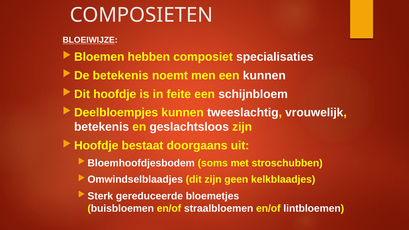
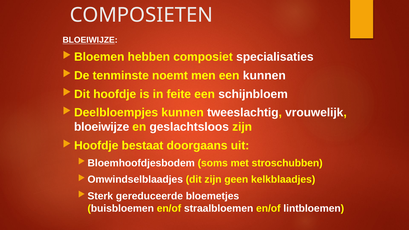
De betekenis: betekenis -> tenminste
betekenis at (102, 127): betekenis -> bloeiwijze
